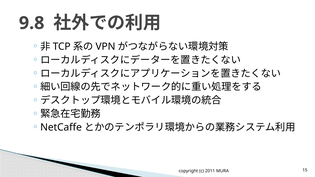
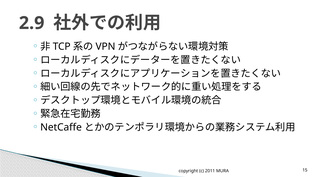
9.8: 9.8 -> 2.9
